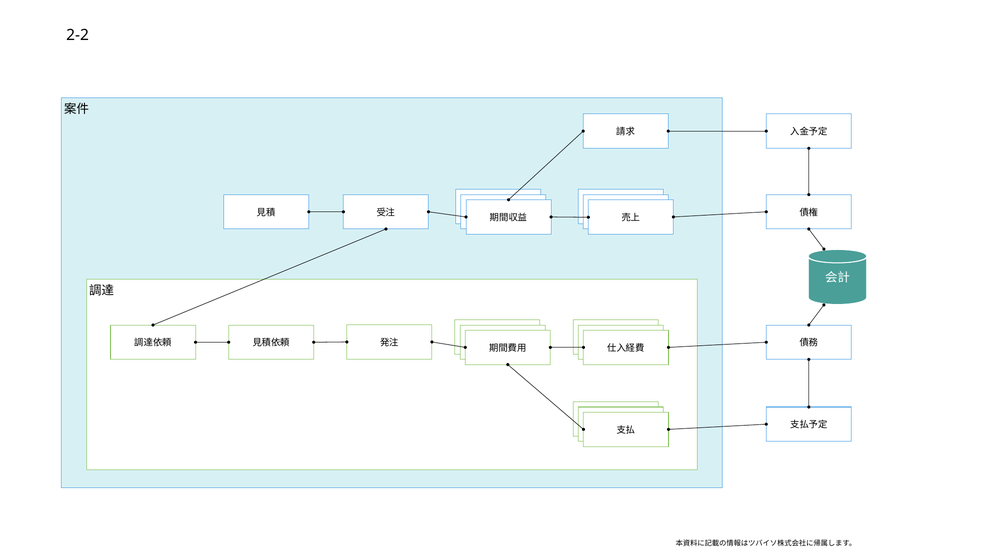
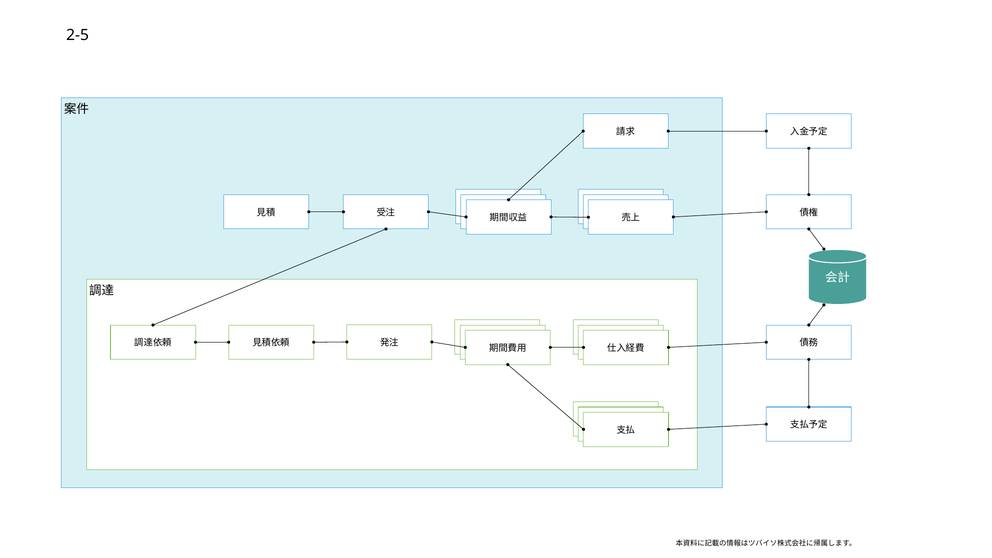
2-2: 2-2 -> 2-5
